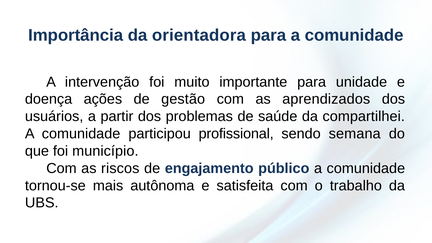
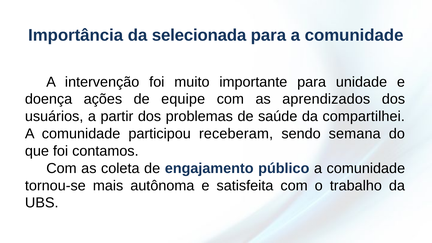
orientadora: orientadora -> selecionada
gestão: gestão -> equipe
profissional: profissional -> receberam
município: município -> contamos
riscos: riscos -> coleta
